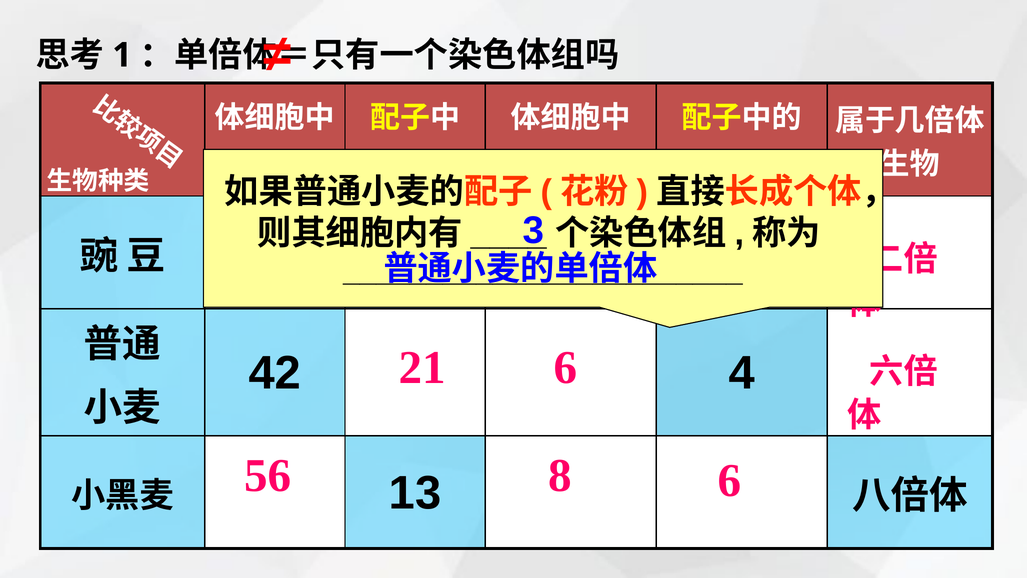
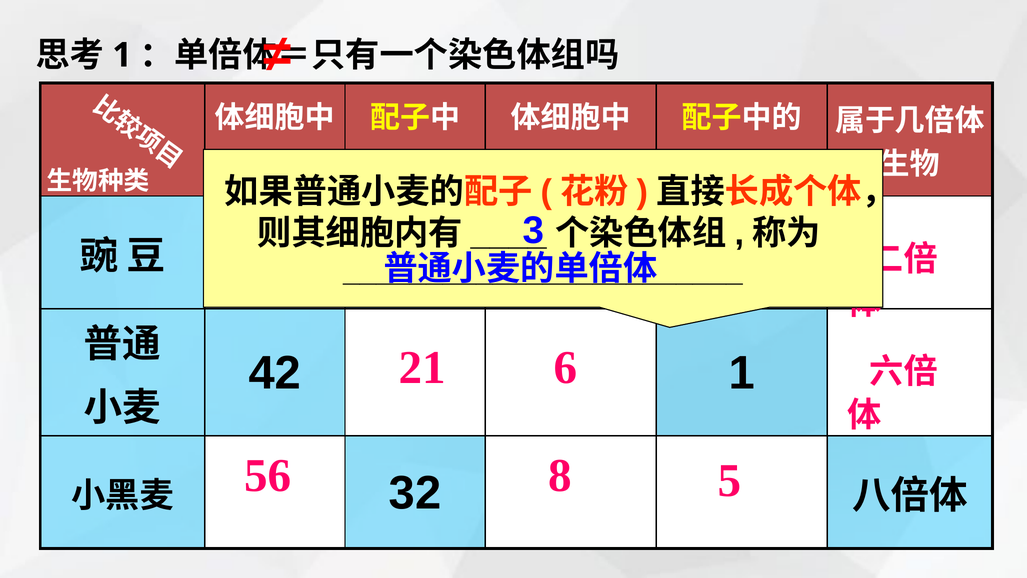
42 4: 4 -> 1
8 6: 6 -> 5
13: 13 -> 32
